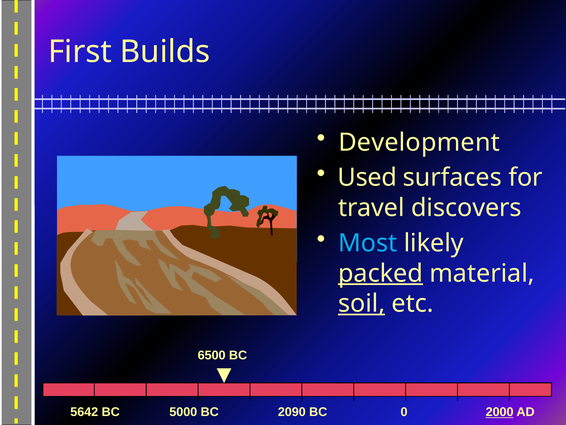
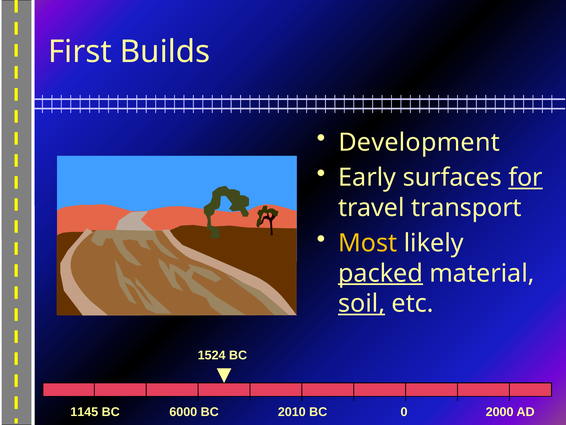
Used: Used -> Early
for underline: none -> present
discovers: discovers -> transport
Most colour: light blue -> yellow
6500: 6500 -> 1524
5642: 5642 -> 1145
5000: 5000 -> 6000
2090: 2090 -> 2010
2000 underline: present -> none
